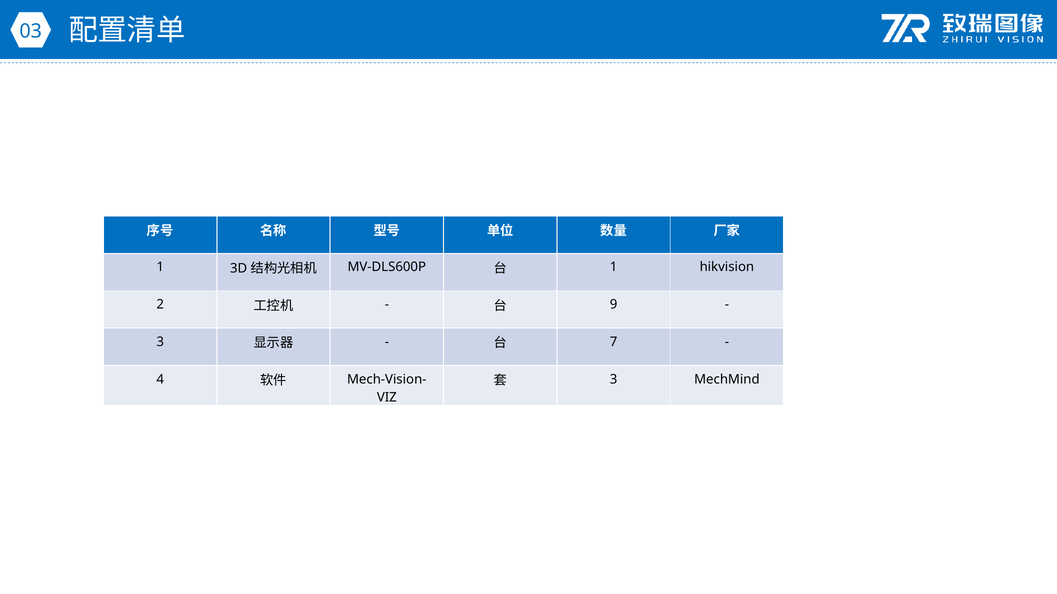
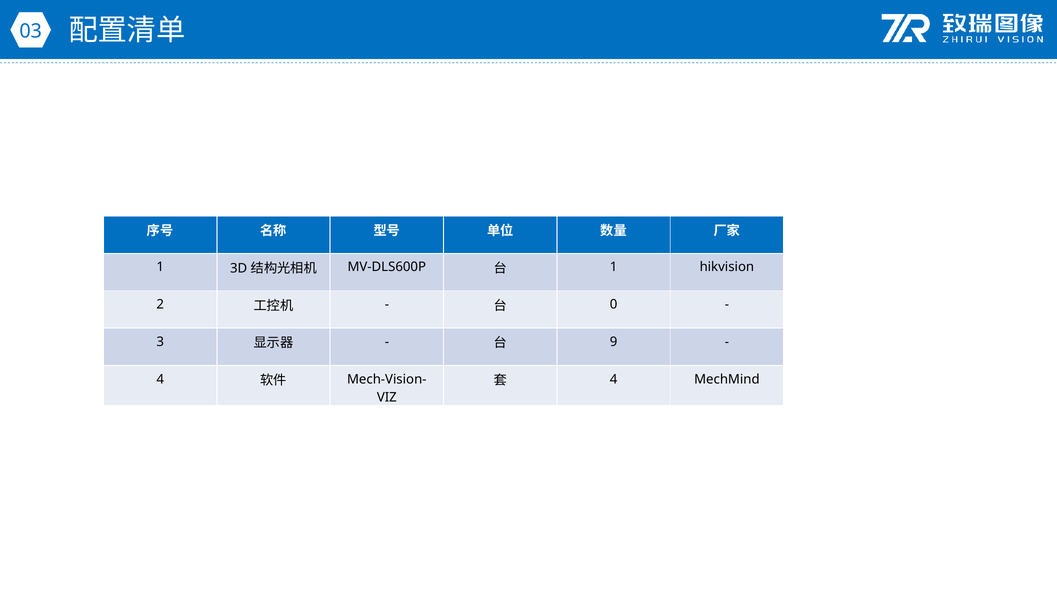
9: 9 -> 0
7: 7 -> 9
3 at (614, 380): 3 -> 4
